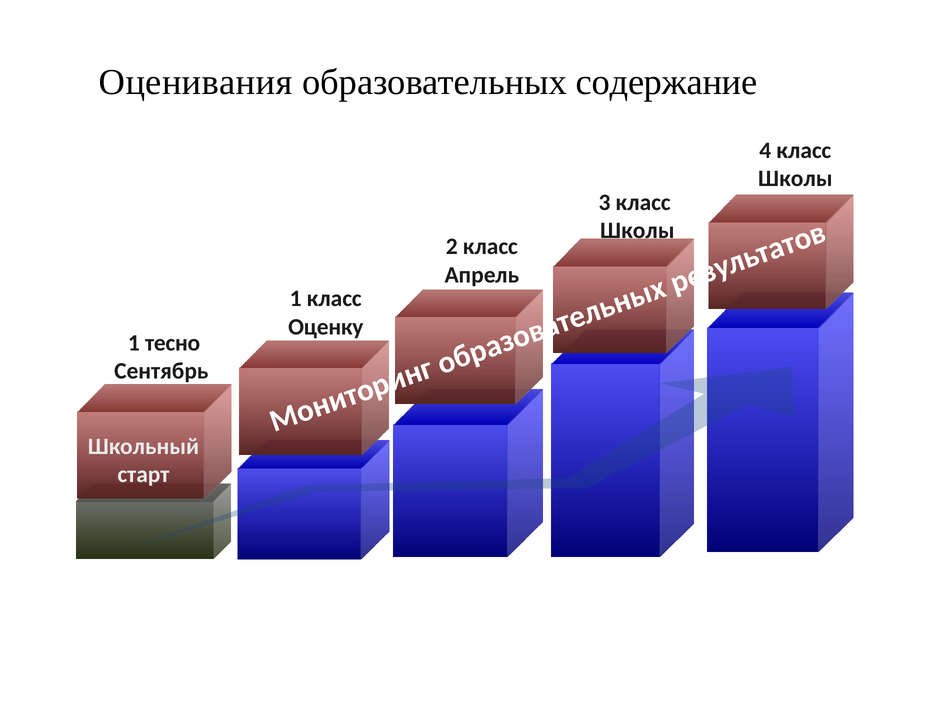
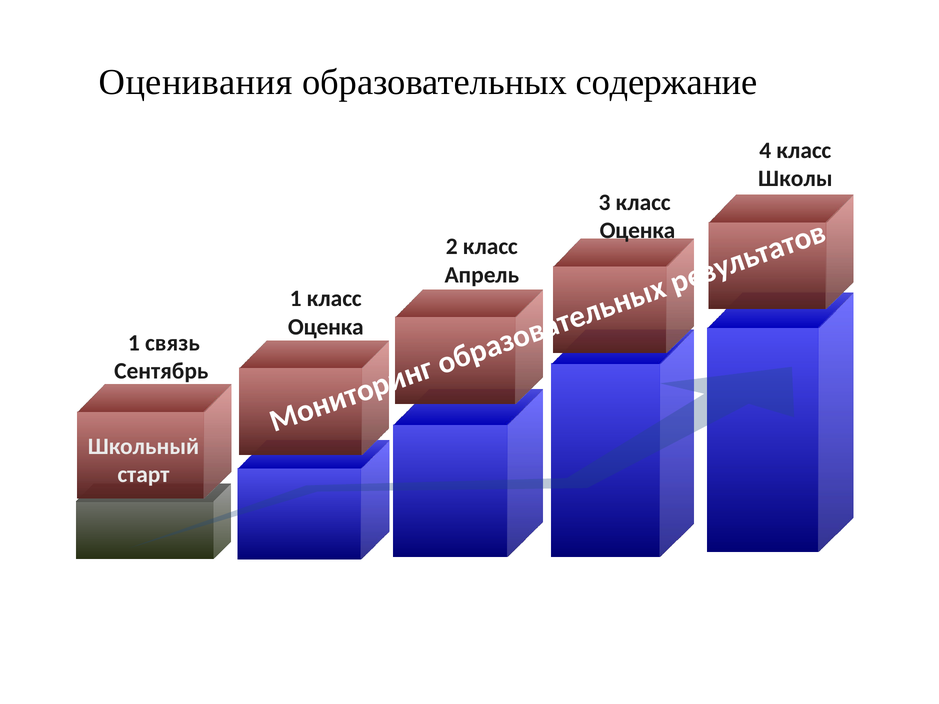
Школы at (637, 231): Школы -> Оценка
Оценку at (326, 327): Оценку -> Оценка
тесно: тесно -> связь
